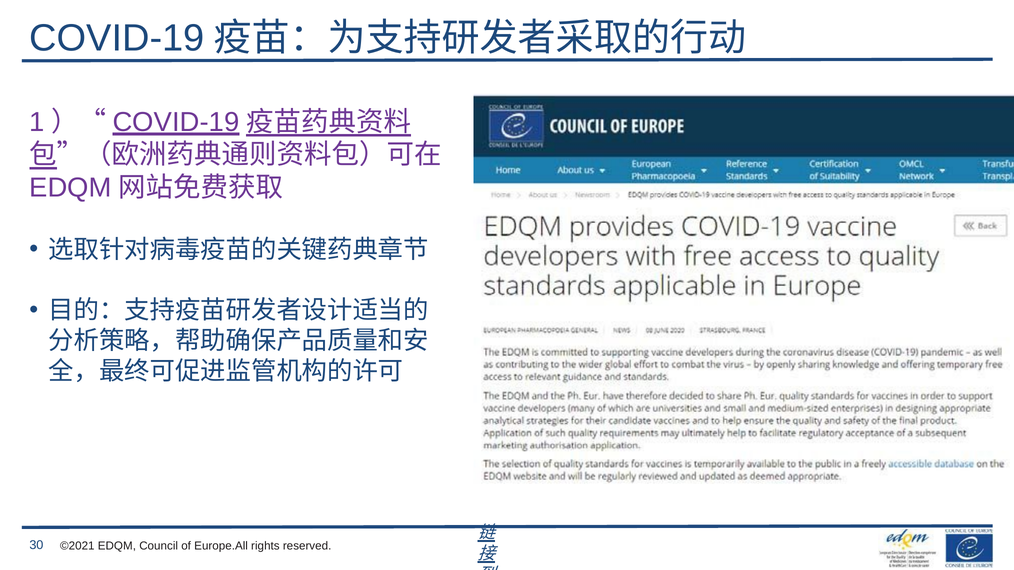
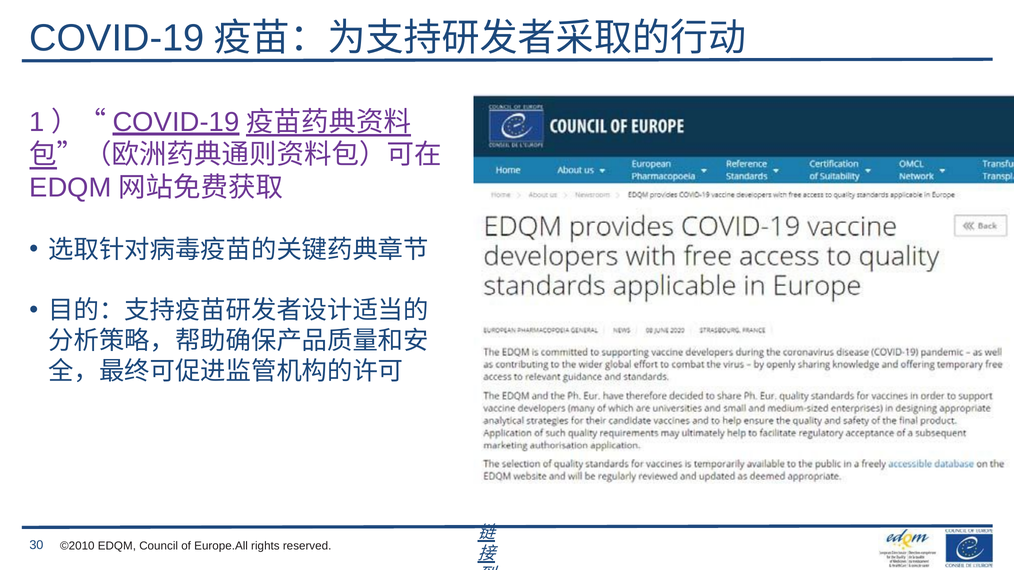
©2021: ©2021 -> ©2010
